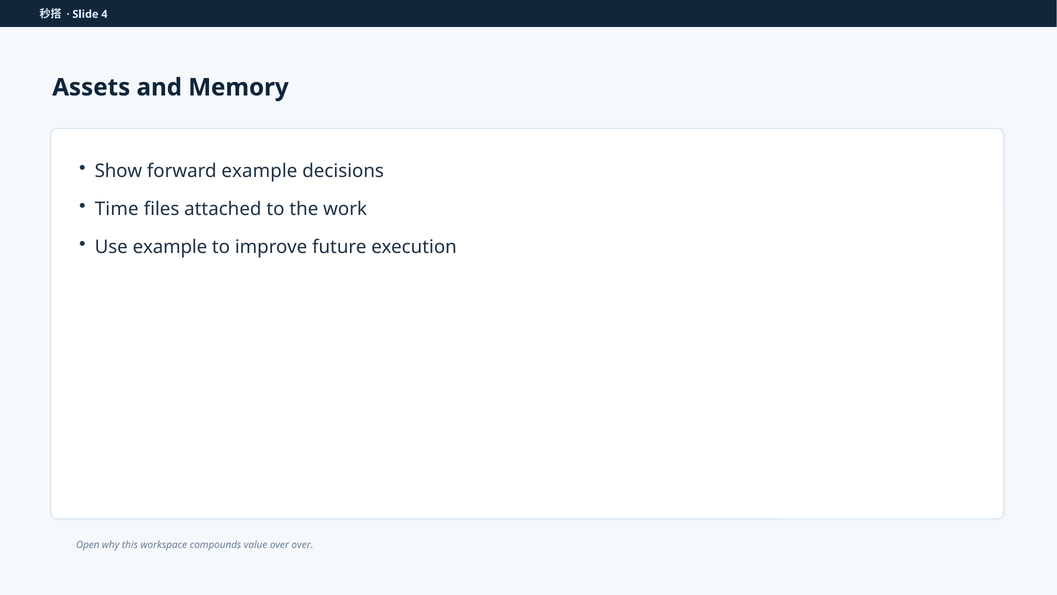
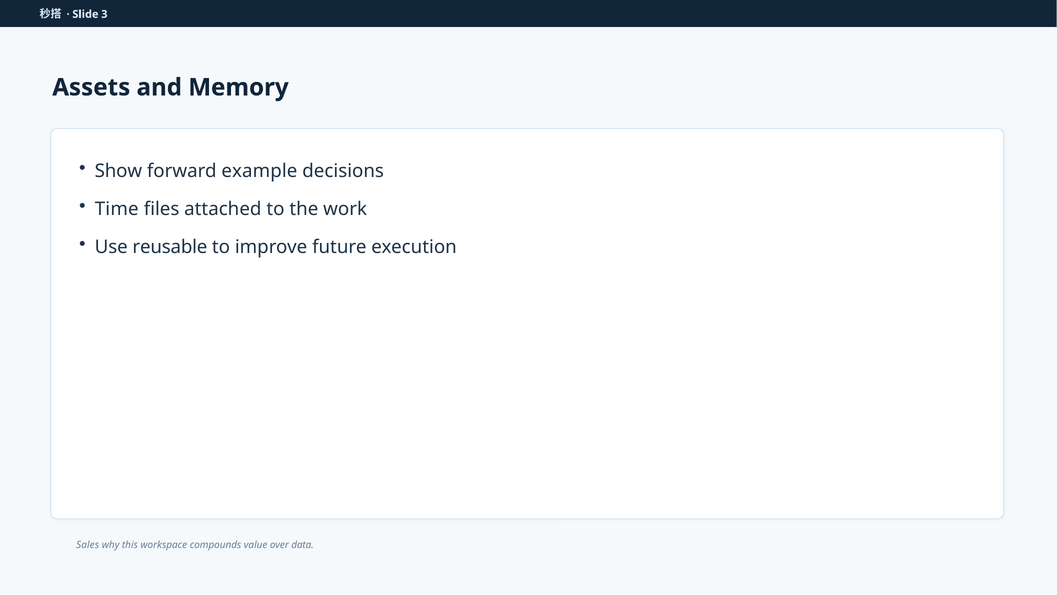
4: 4 -> 3
Use example: example -> reusable
Open: Open -> Sales
over over: over -> data
